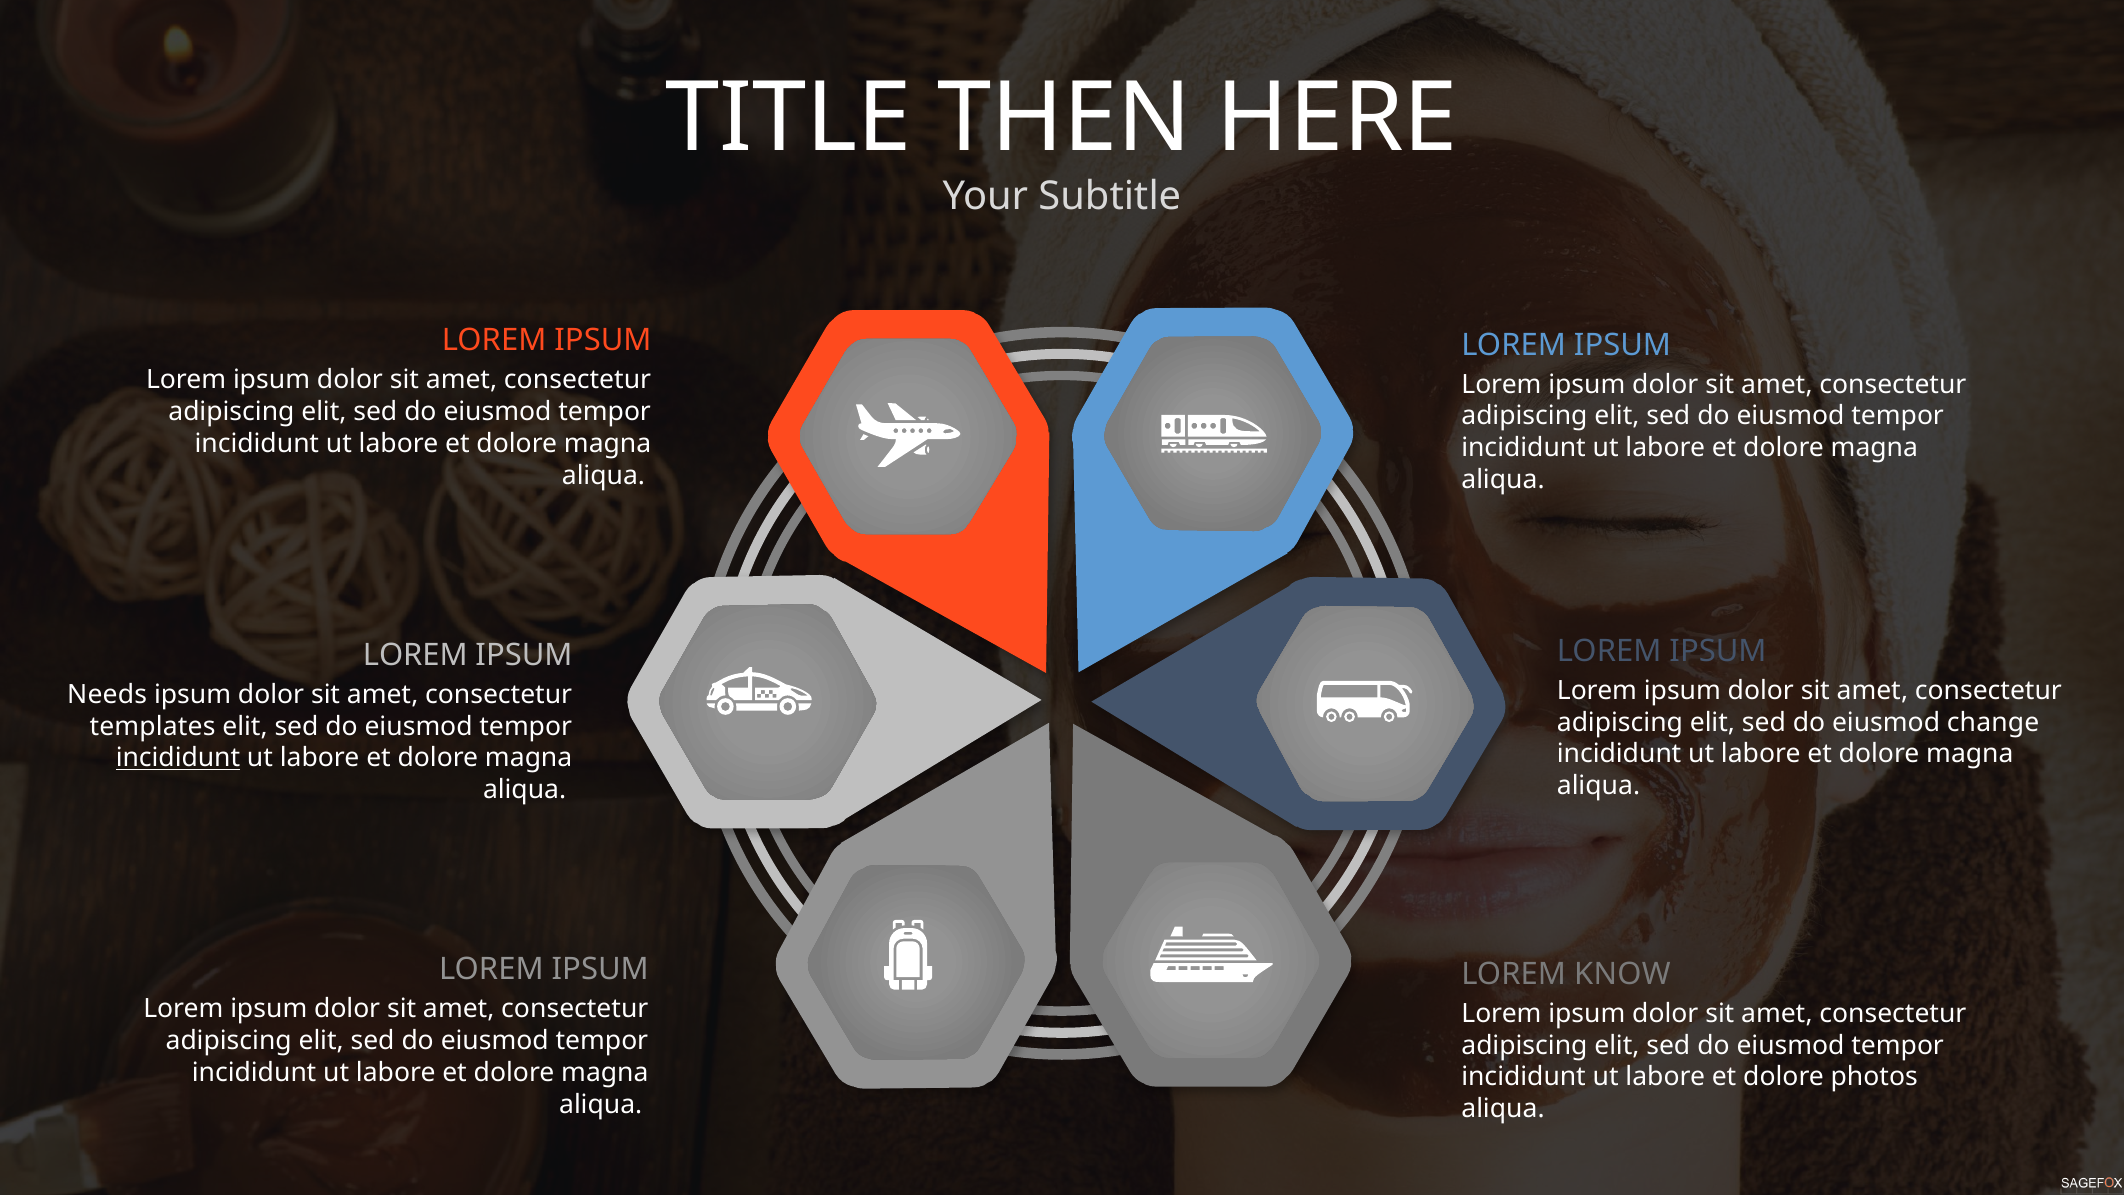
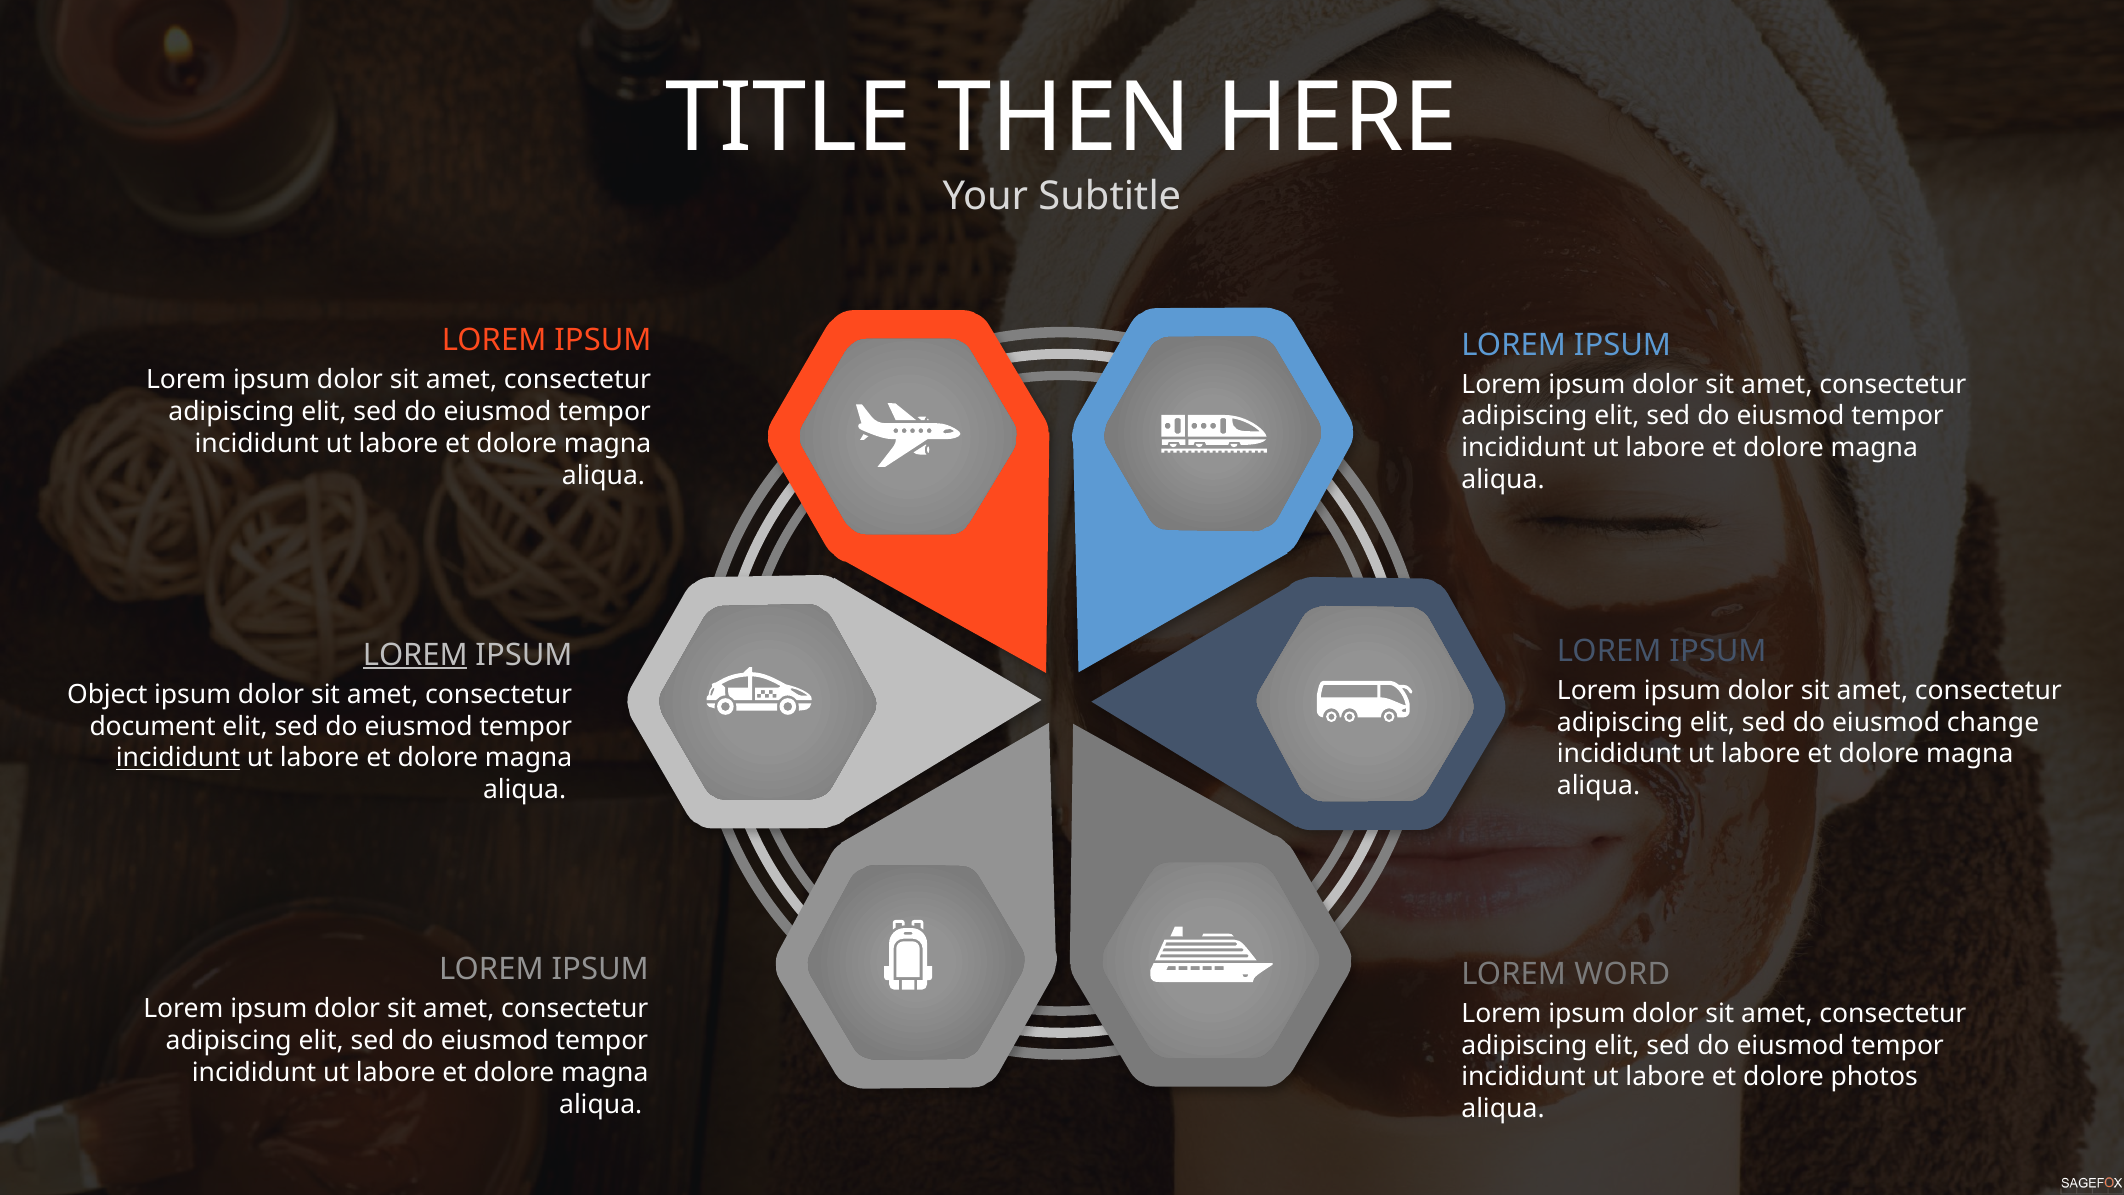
LOREM at (415, 655) underline: none -> present
Needs: Needs -> Object
templates: templates -> document
KNOW: KNOW -> WORD
